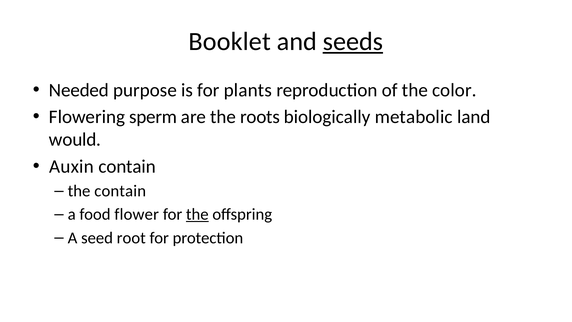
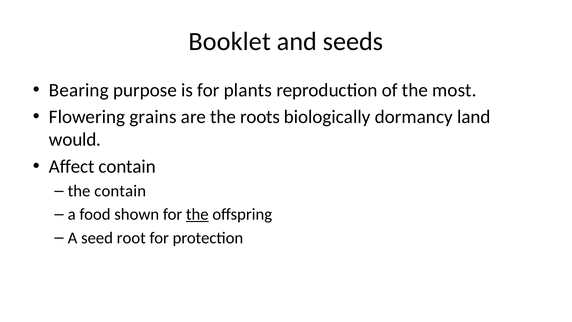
seeds underline: present -> none
Needed: Needed -> Bearing
color: color -> most
sperm: sperm -> grains
metabolic: metabolic -> dormancy
Auxin: Auxin -> Affect
flower: flower -> shown
